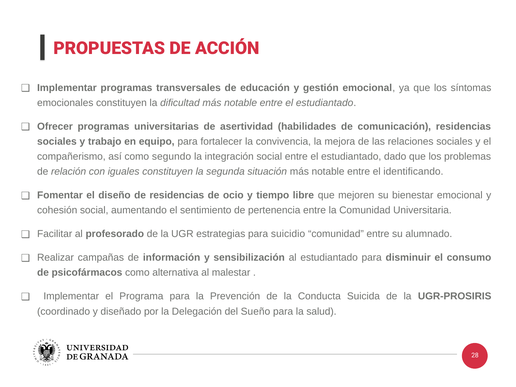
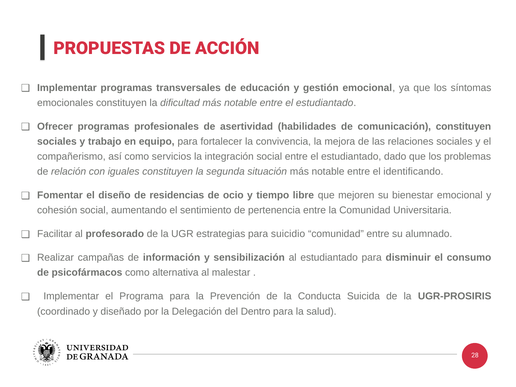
universitarias: universitarias -> profesionales
comunicación residencias: residencias -> constituyen
segundo: segundo -> servicios
Sueño: Sueño -> Dentro
